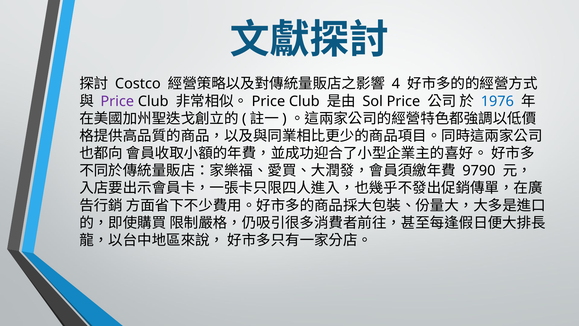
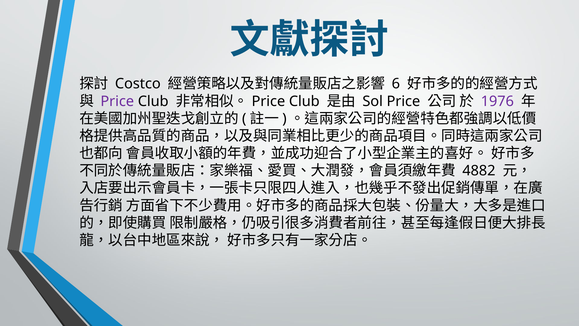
4: 4 -> 6
1976 colour: blue -> purple
9790: 9790 -> 4882
